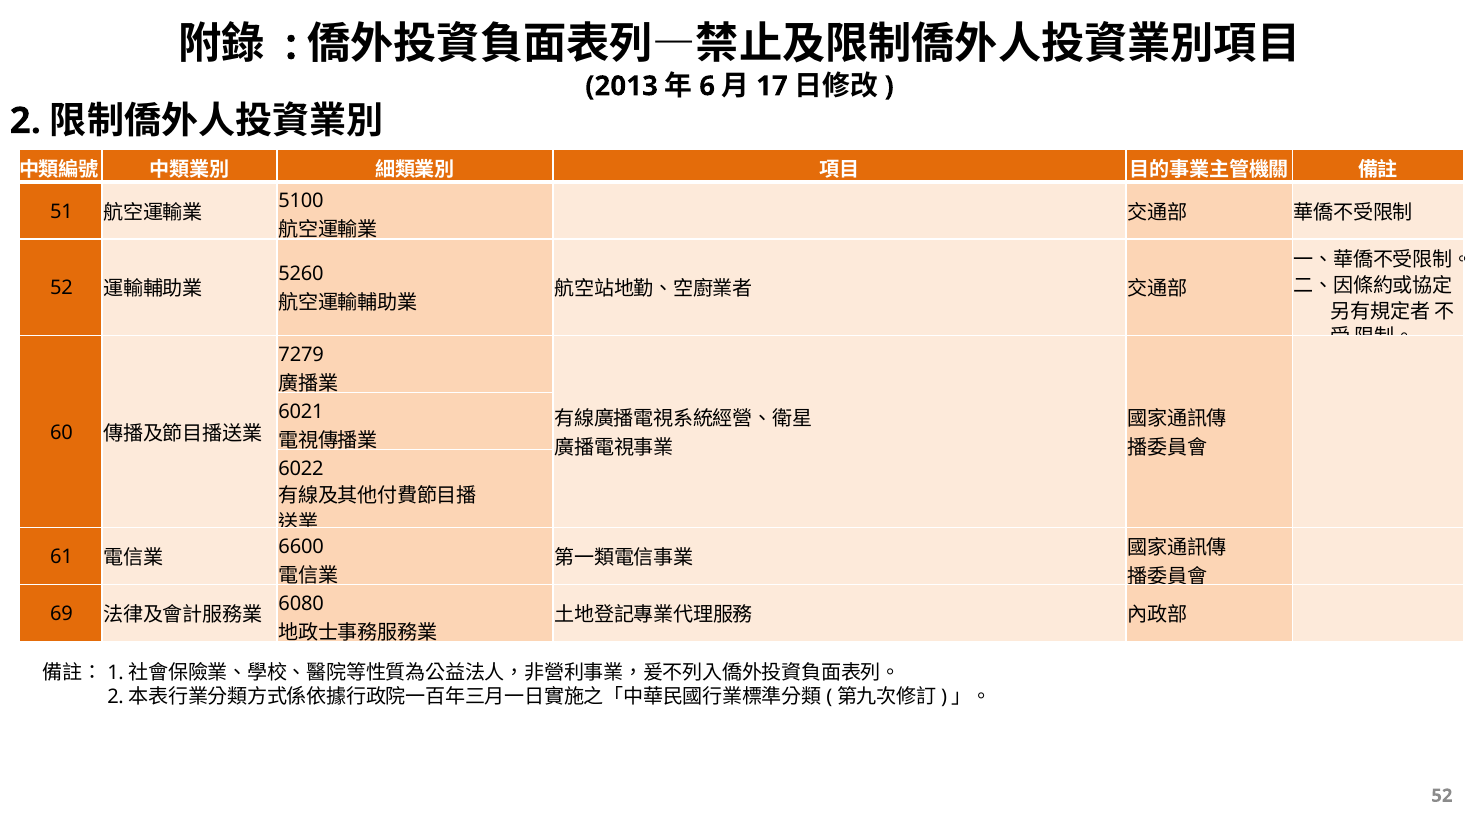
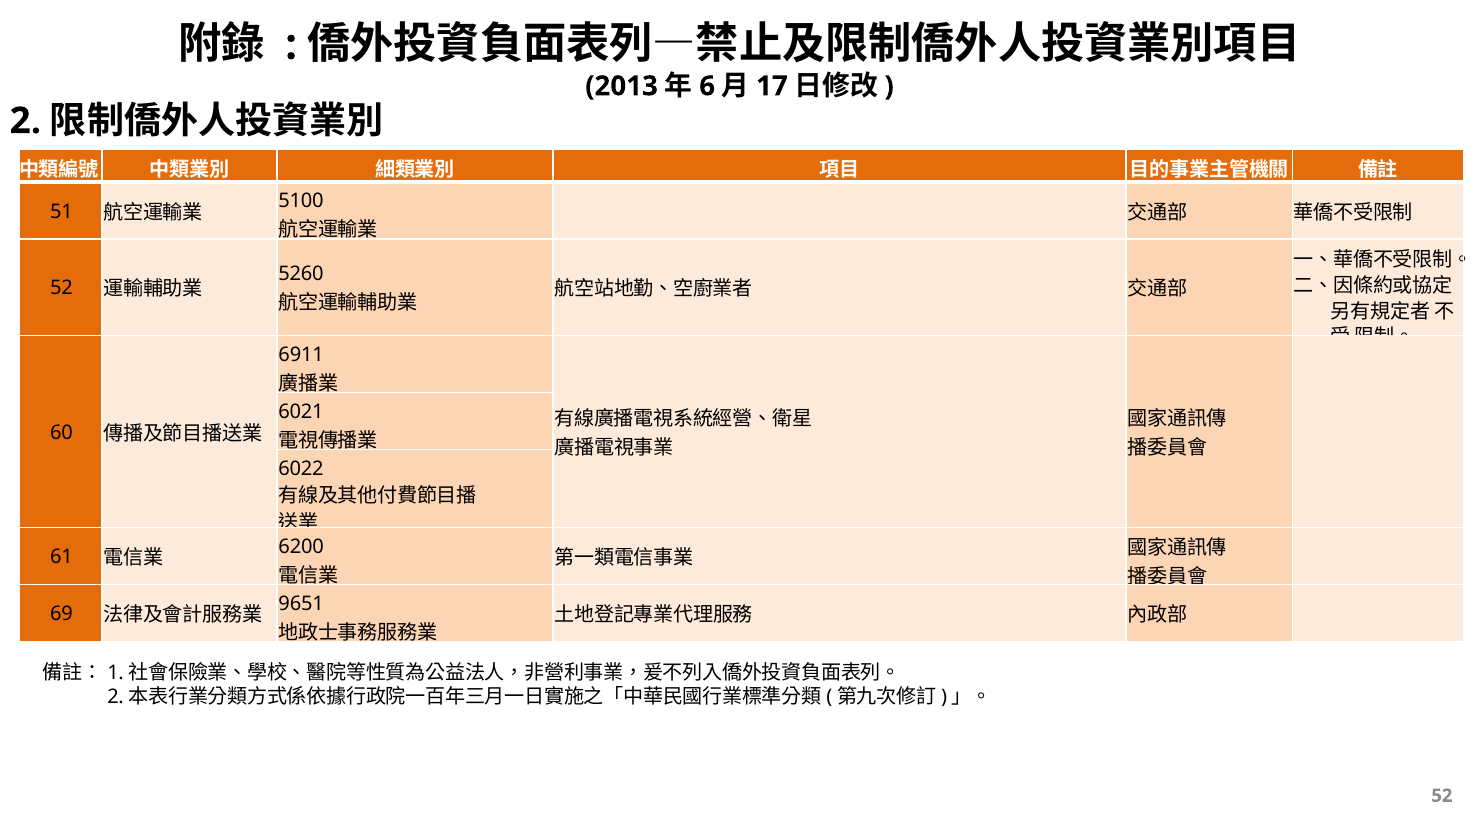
7279: 7279 -> 6911
6600: 6600 -> 6200
6080: 6080 -> 9651
